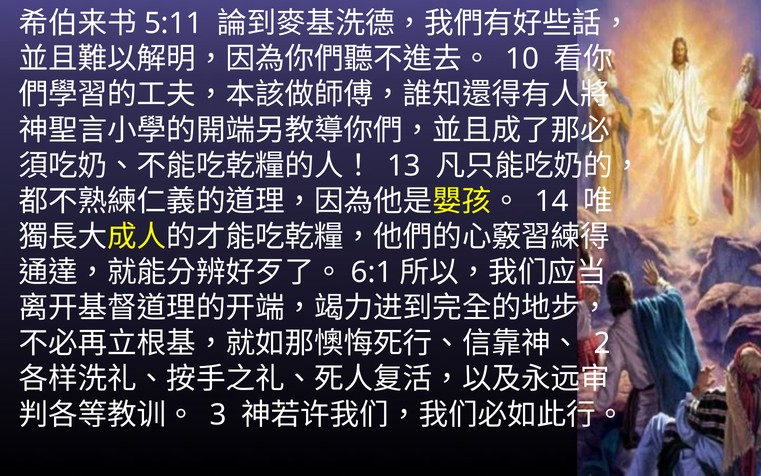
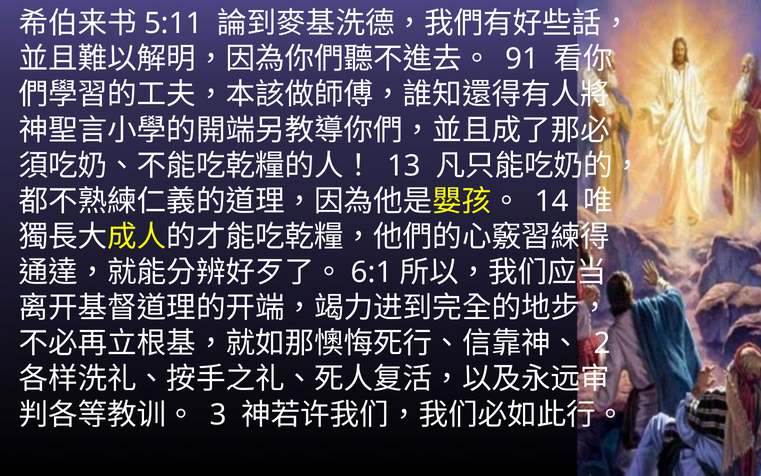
10: 10 -> 91
